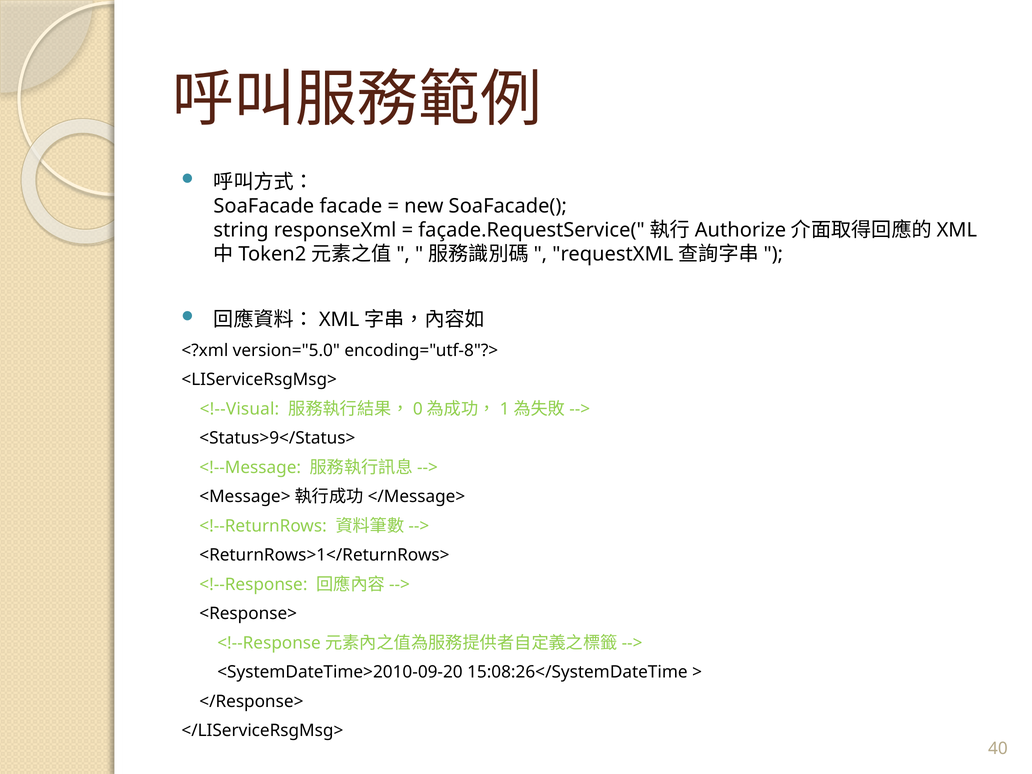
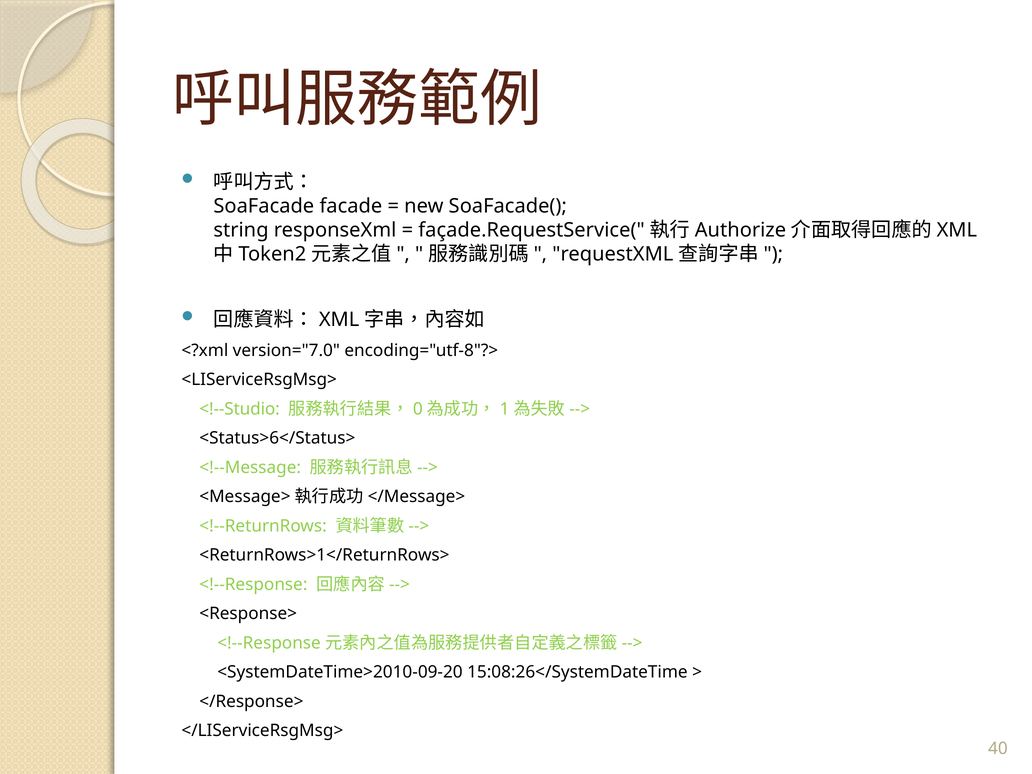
version="5.0: version="5.0 -> version="7.0
<!--Visual: <!--Visual -> <!--Studio
<Status>9</Status>: <Status>9</Status> -> <Status>6</Status>
